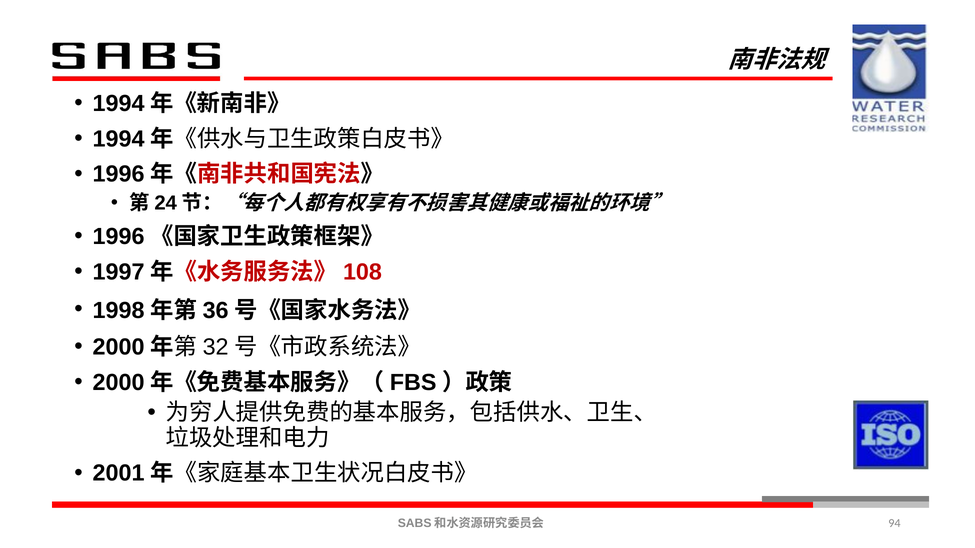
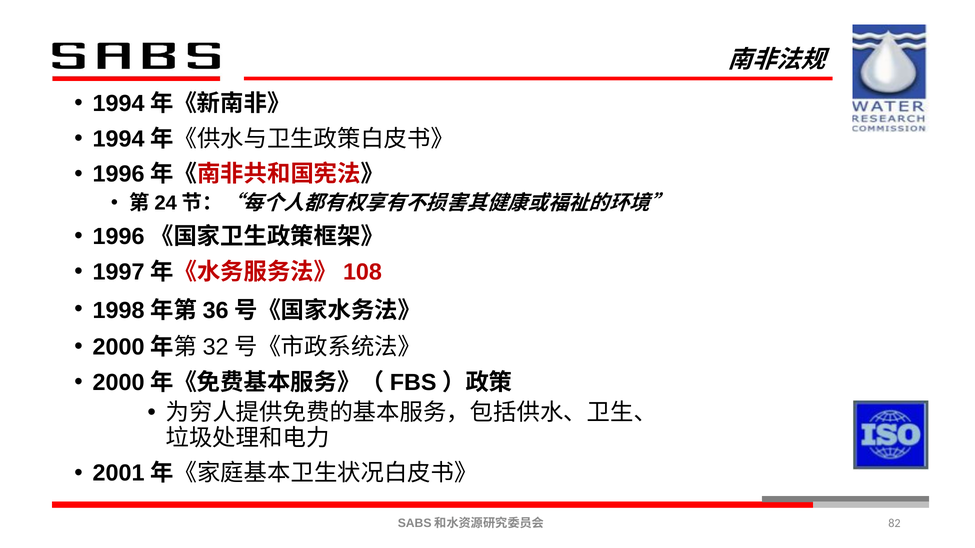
94: 94 -> 82
